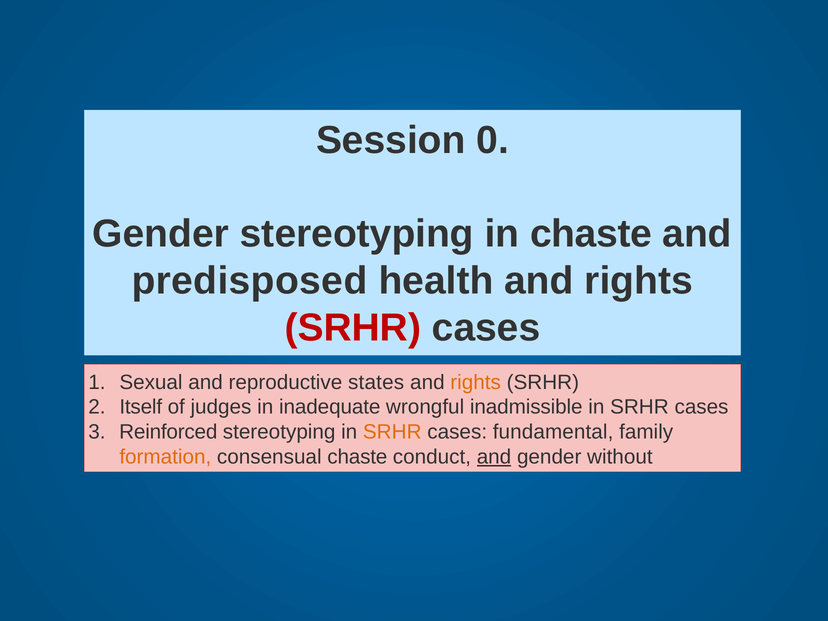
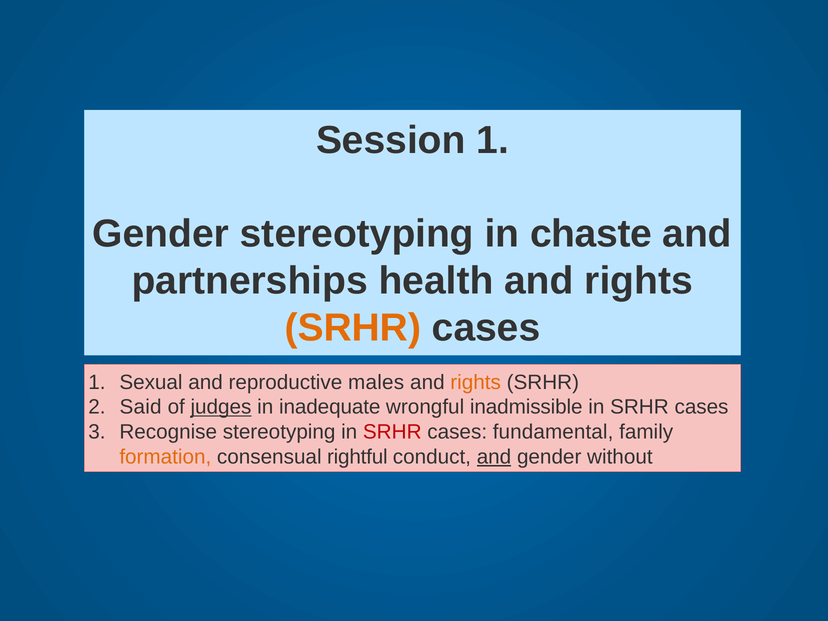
Session 0: 0 -> 1
predisposed: predisposed -> partnerships
SRHR at (353, 328) colour: red -> orange
states: states -> males
Itself: Itself -> Said
judges underline: none -> present
Reinforced: Reinforced -> Recognise
SRHR at (392, 432) colour: orange -> red
consensual chaste: chaste -> rightful
